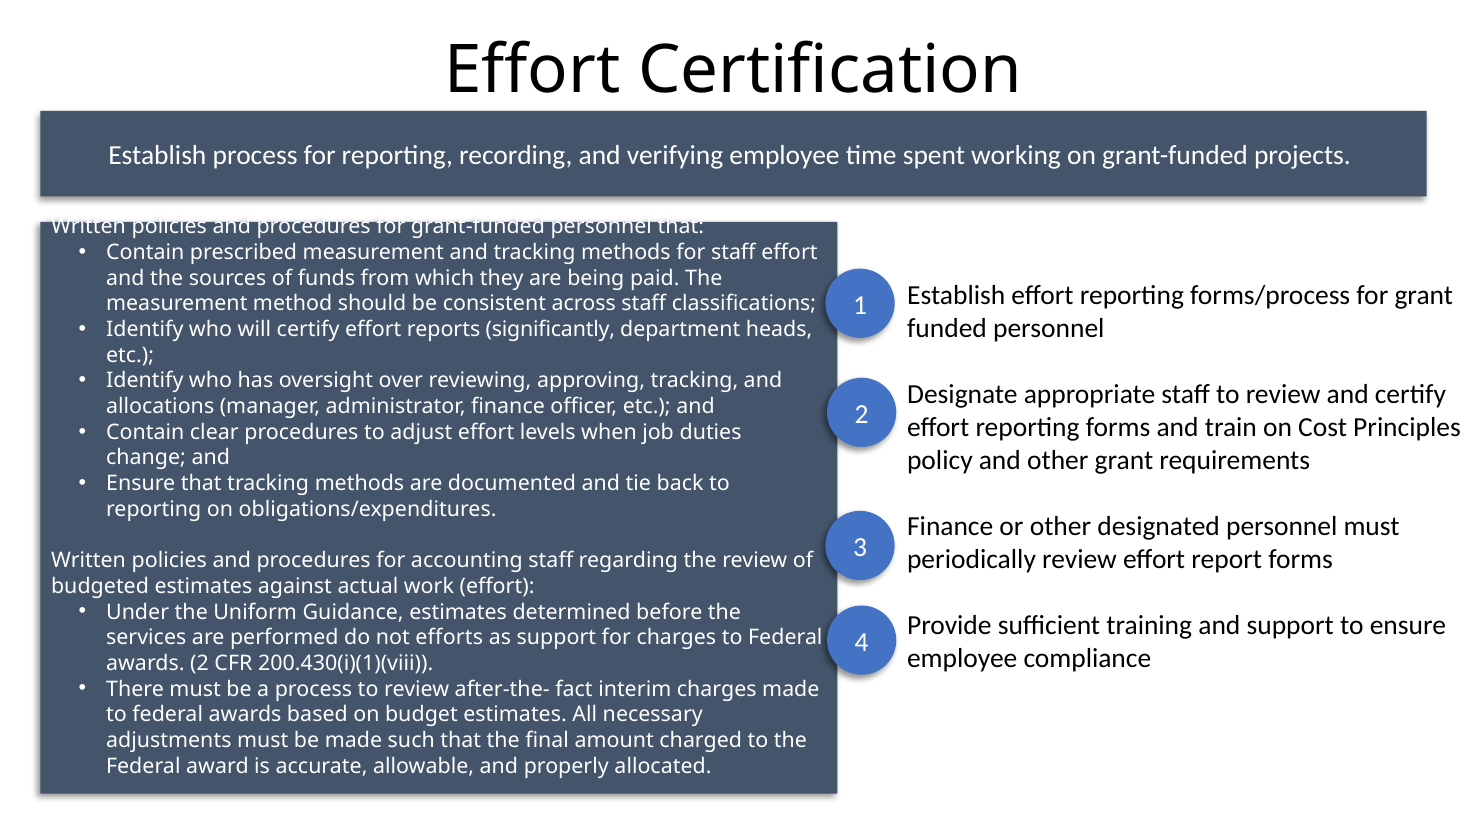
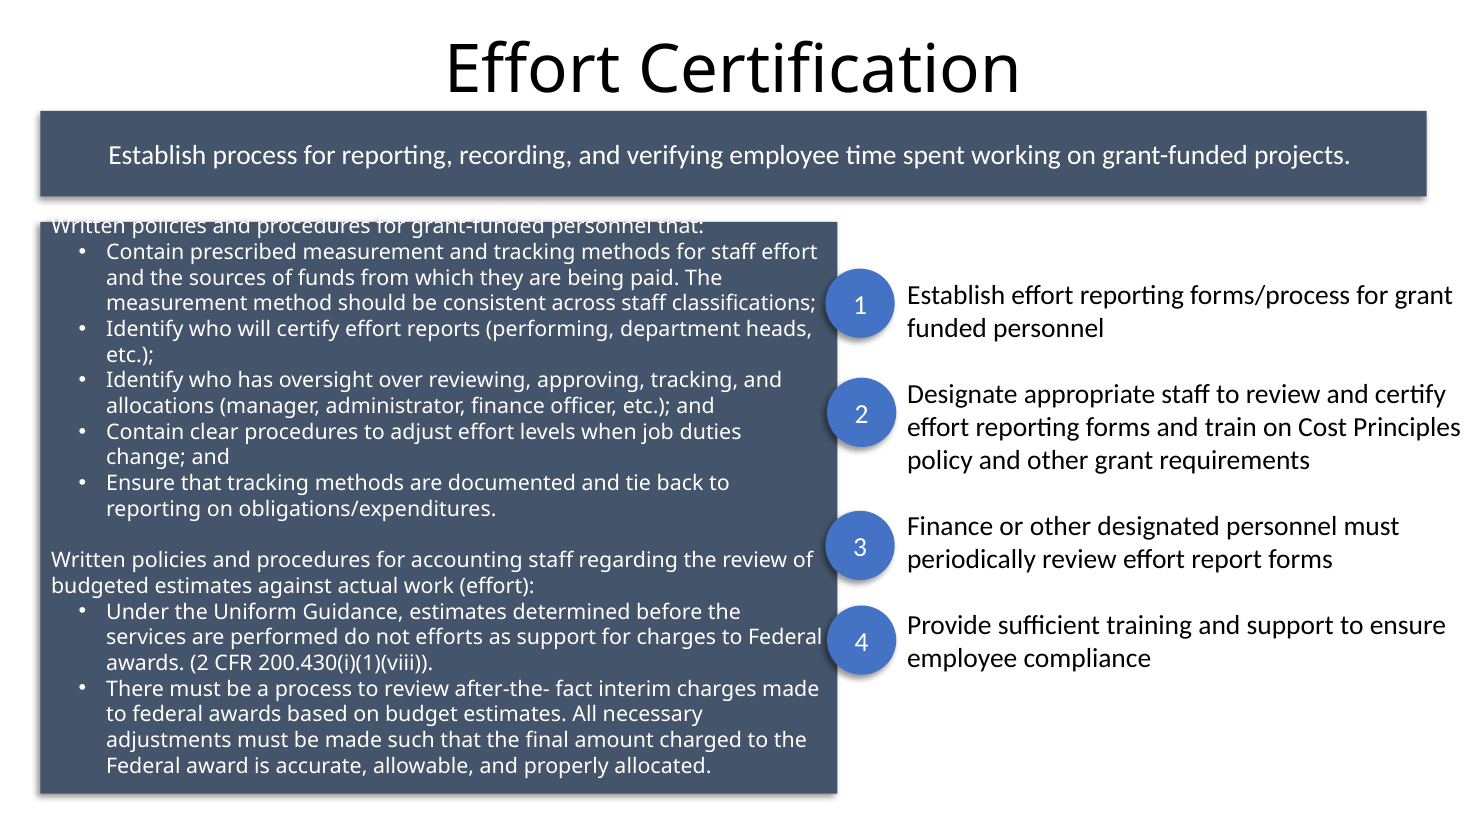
significantly: significantly -> performing
